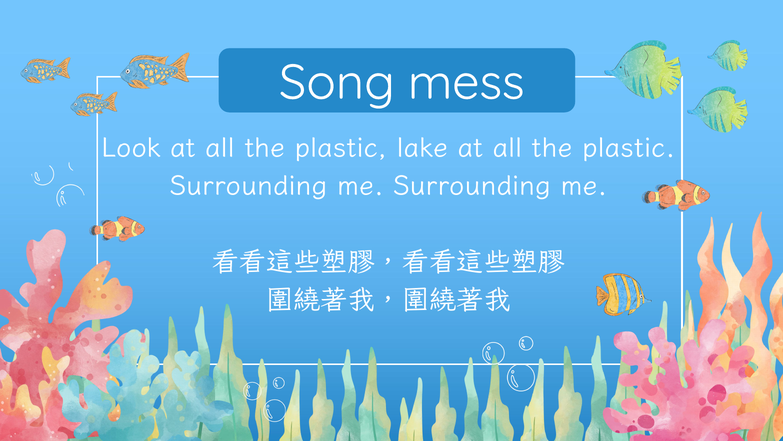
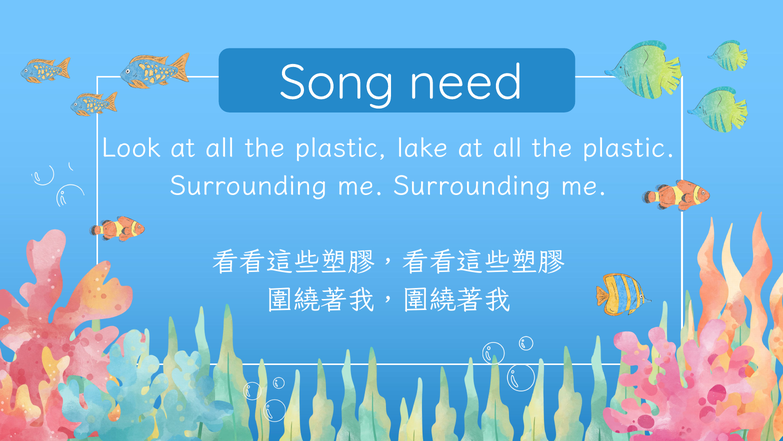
mess: mess -> need
